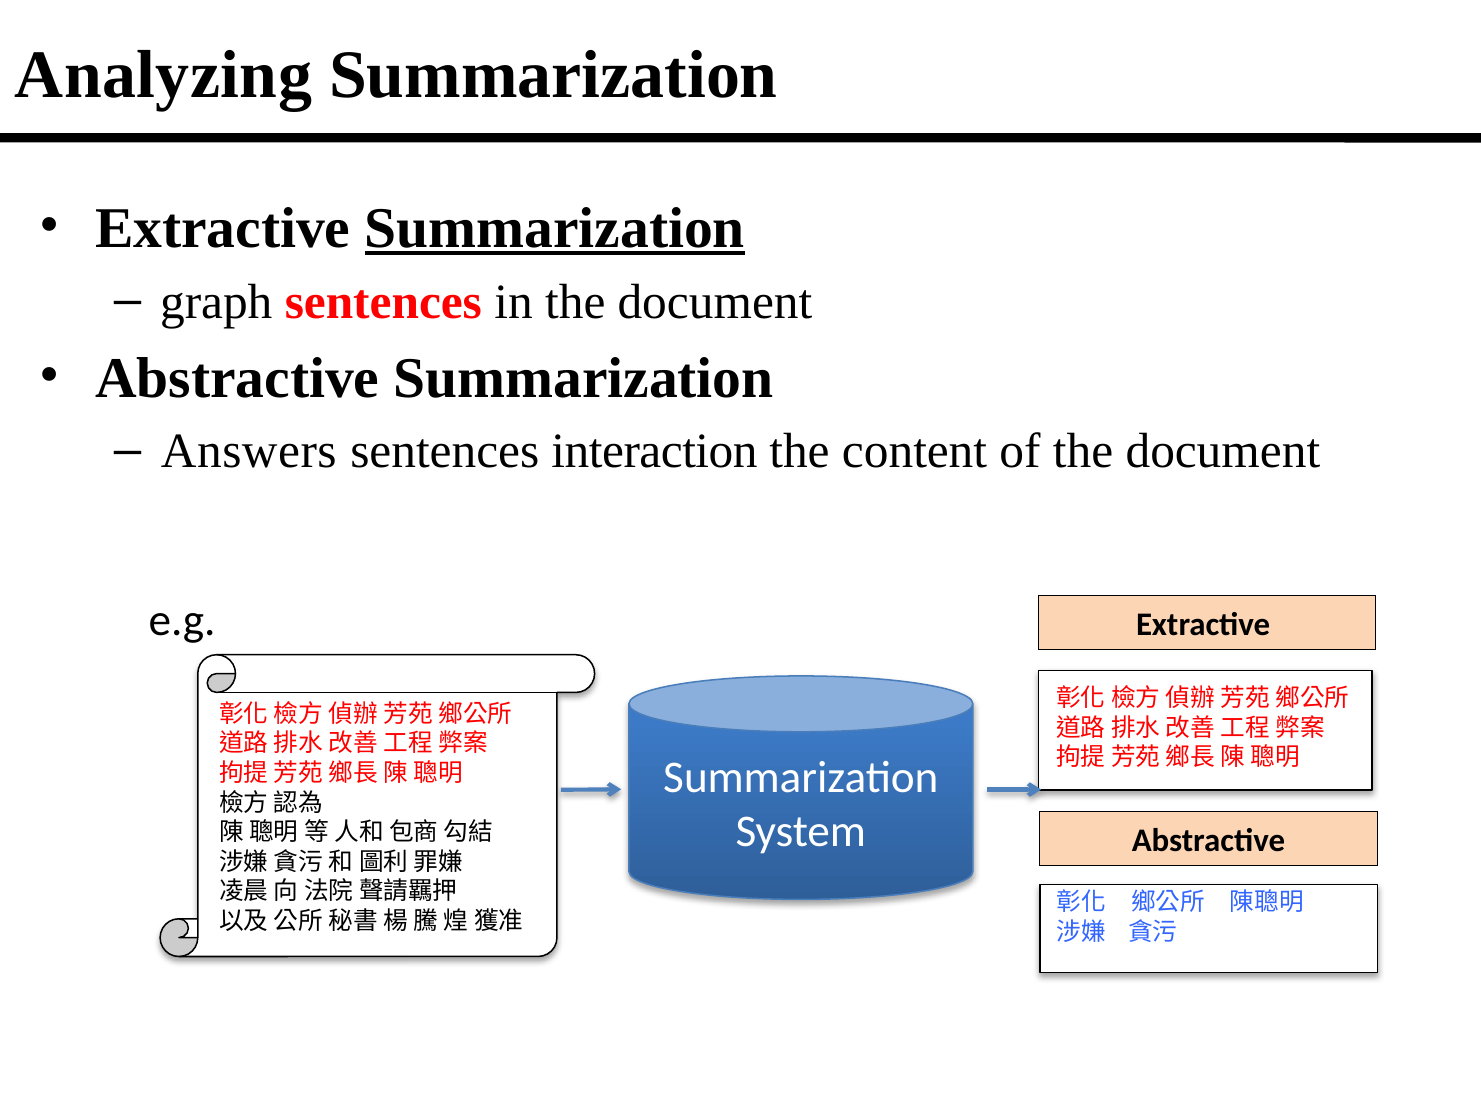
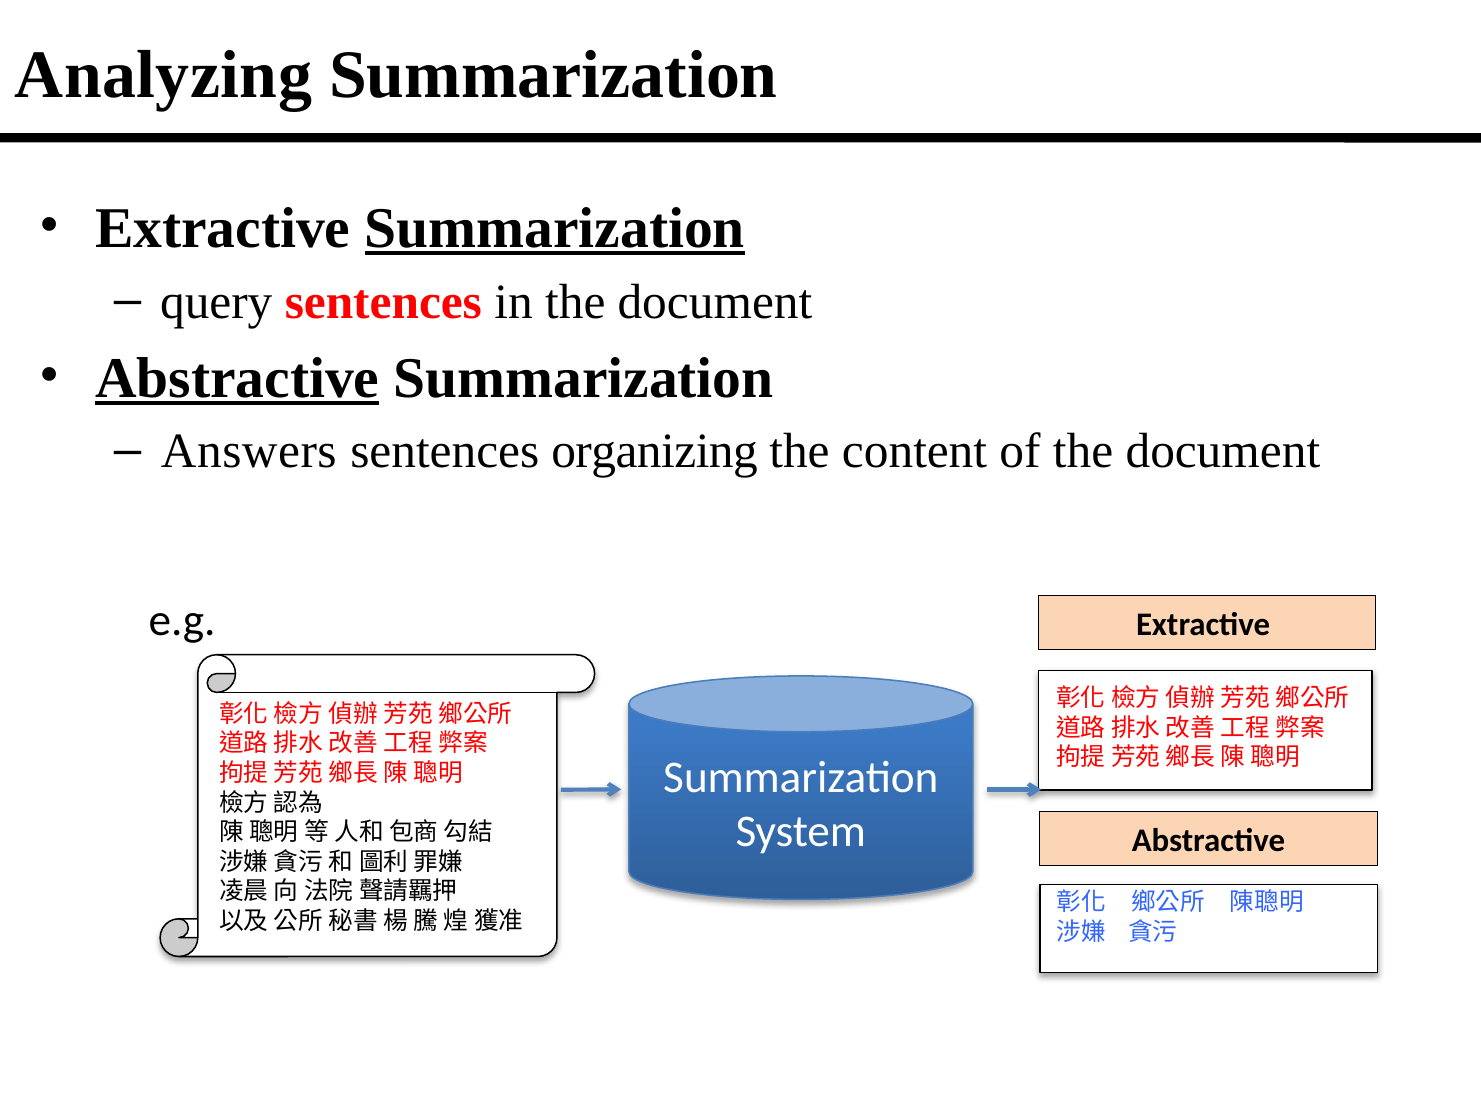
graph: graph -> query
Abstractive at (237, 378) underline: none -> present
interaction: interaction -> organizing
